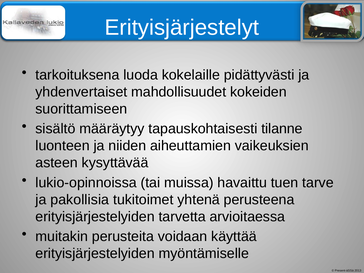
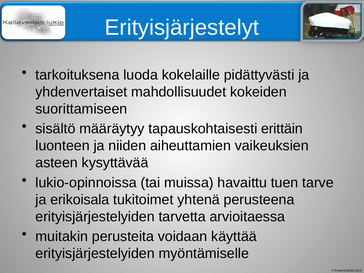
tilanne: tilanne -> erittäin
pakollisia: pakollisia -> erikoisala
